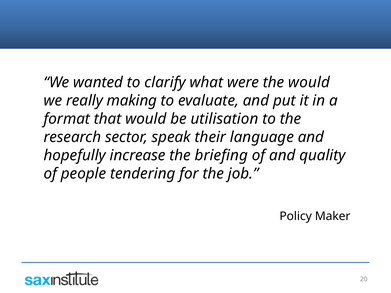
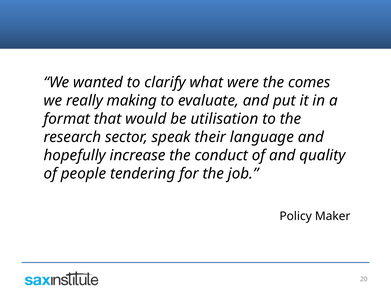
the would: would -> comes
briefing: briefing -> conduct
